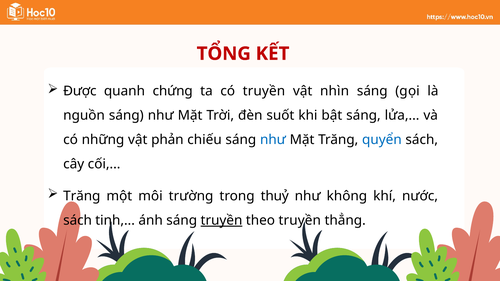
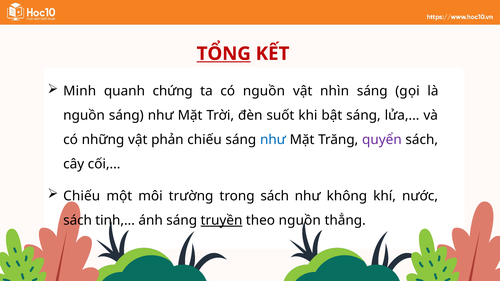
TỔNG underline: none -> present
Được: Được -> Minh
có truyền: truyền -> nguồn
quyển colour: blue -> purple
Trăng at (82, 196): Trăng -> Chiếu
trong thuỷ: thuỷ -> sách
theo truyền: truyền -> nguồn
